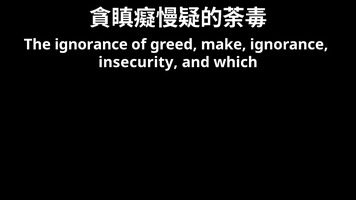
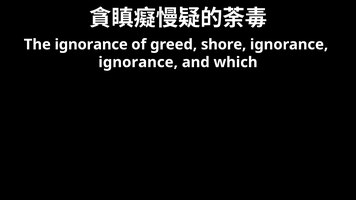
make: make -> shore
insecurity at (138, 62): insecurity -> ignorance
